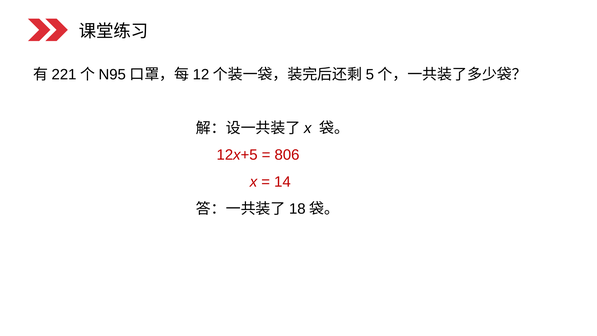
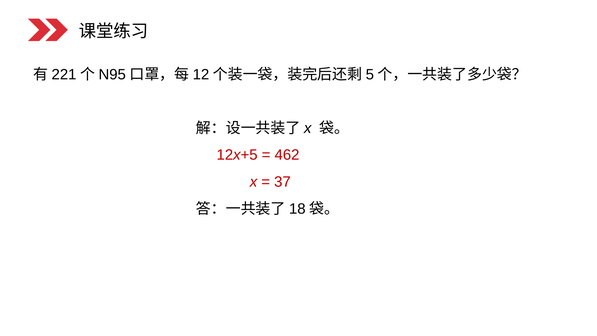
806: 806 -> 462
14: 14 -> 37
